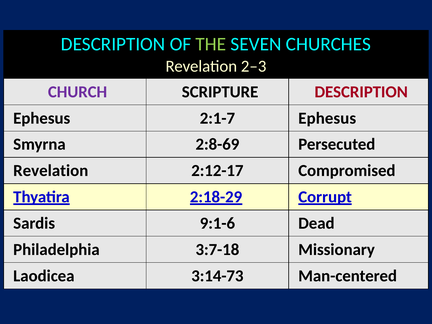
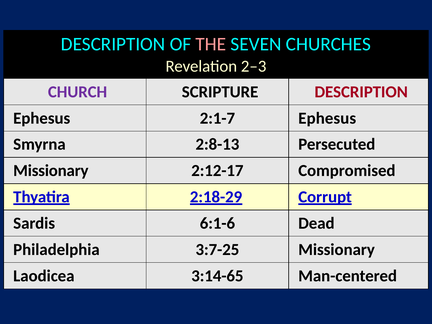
THE colour: light green -> pink
2:8-69: 2:8-69 -> 2:8-13
Revelation at (51, 171): Revelation -> Missionary
9:1-6: 9:1-6 -> 6:1-6
3:7-18: 3:7-18 -> 3:7-25
3:14-73: 3:14-73 -> 3:14-65
